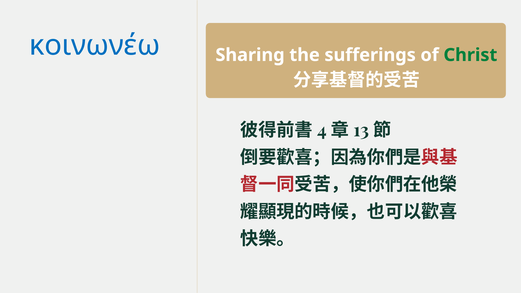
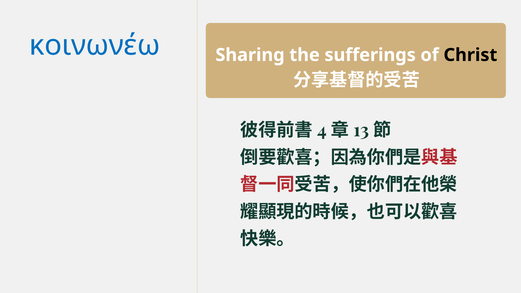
Christ colour: green -> black
